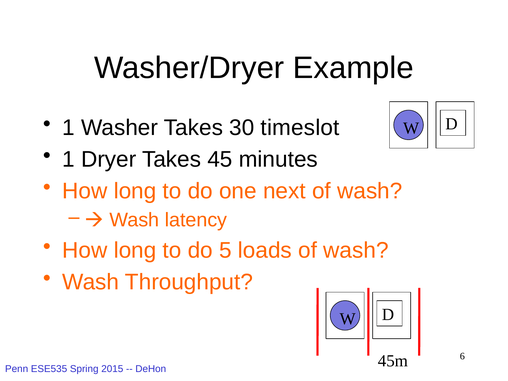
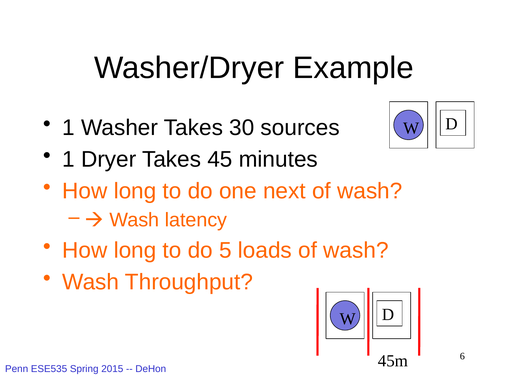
timeslot: timeslot -> sources
